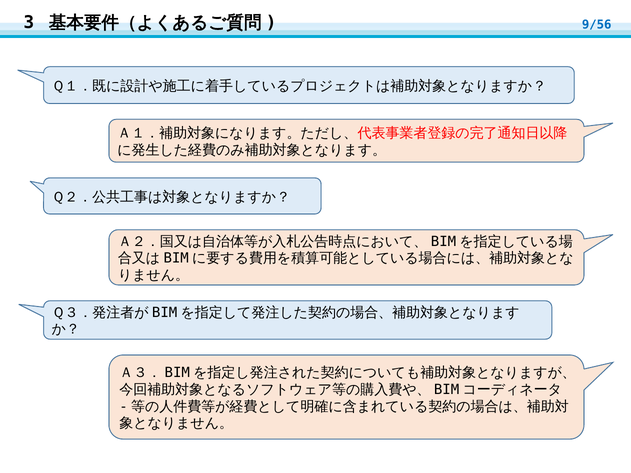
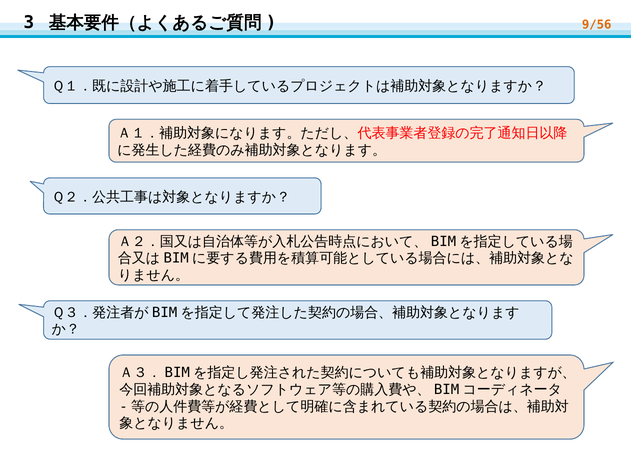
9/56 colour: blue -> orange
